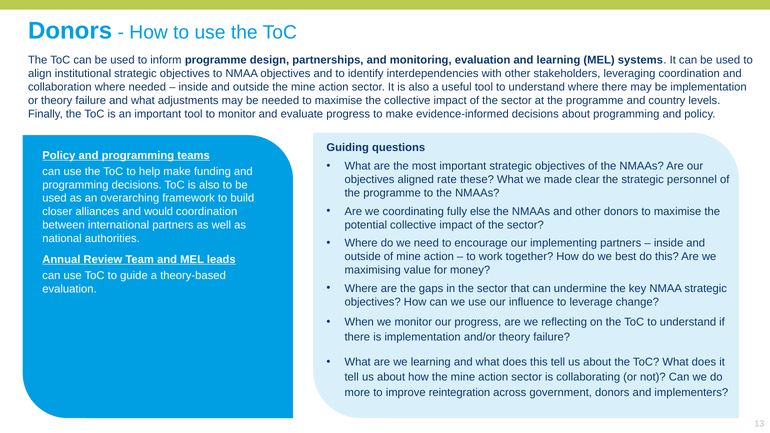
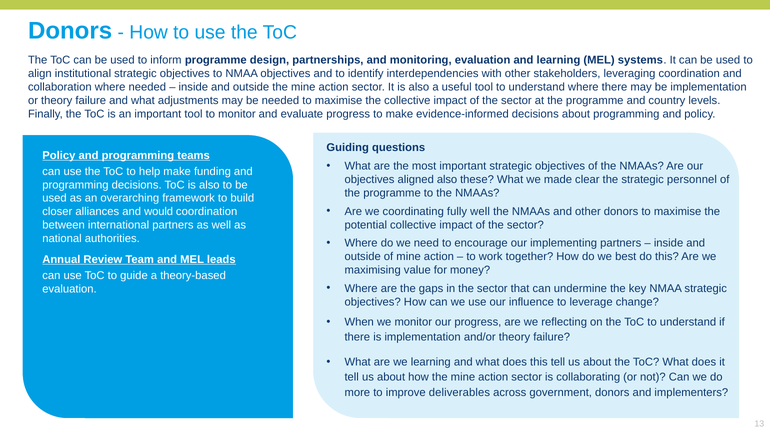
aligned rate: rate -> also
fully else: else -> well
reintegration: reintegration -> deliverables
